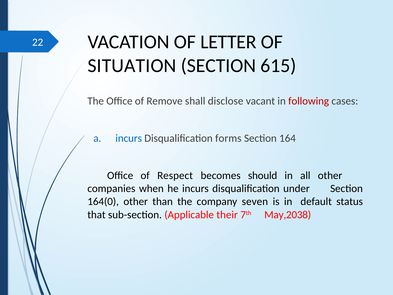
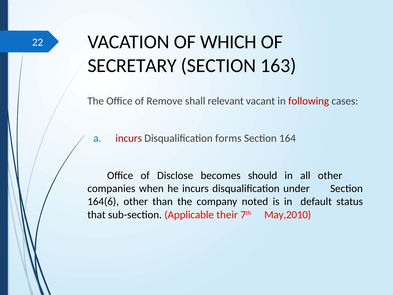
LETTER: LETTER -> WHICH
SITUATION: SITUATION -> SECRETARY
615: 615 -> 163
disclose: disclose -> relevant
incurs at (129, 138) colour: blue -> red
Respect: Respect -> Disclose
164(0: 164(0 -> 164(6
seven: seven -> noted
May,2038: May,2038 -> May,2010
